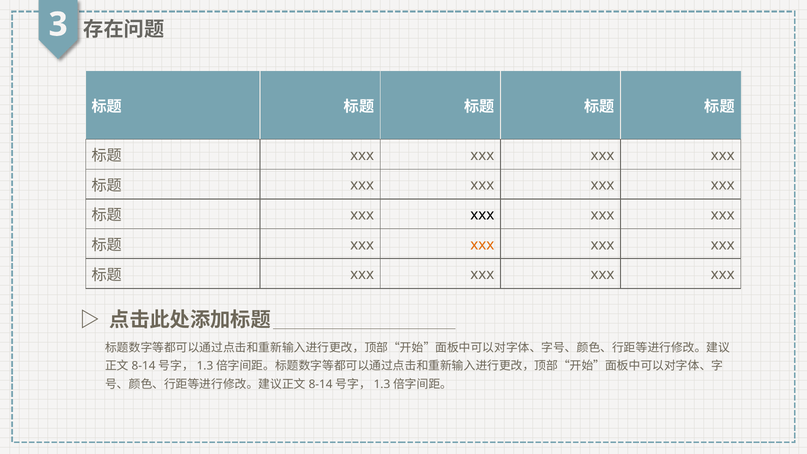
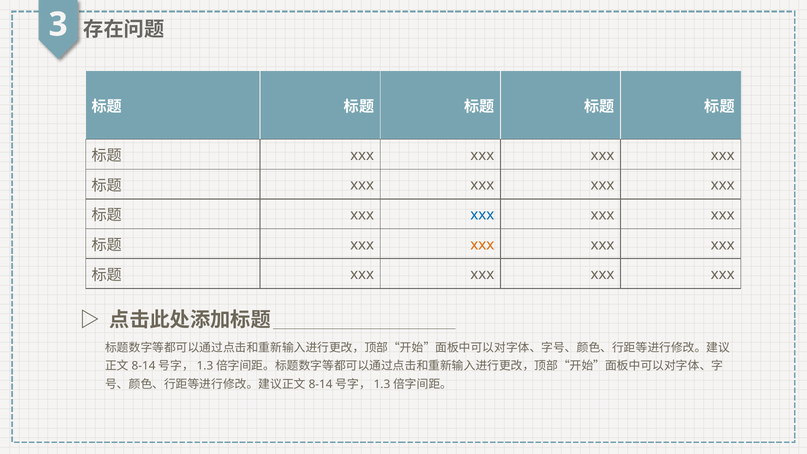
xxx at (482, 215) colour: black -> blue
